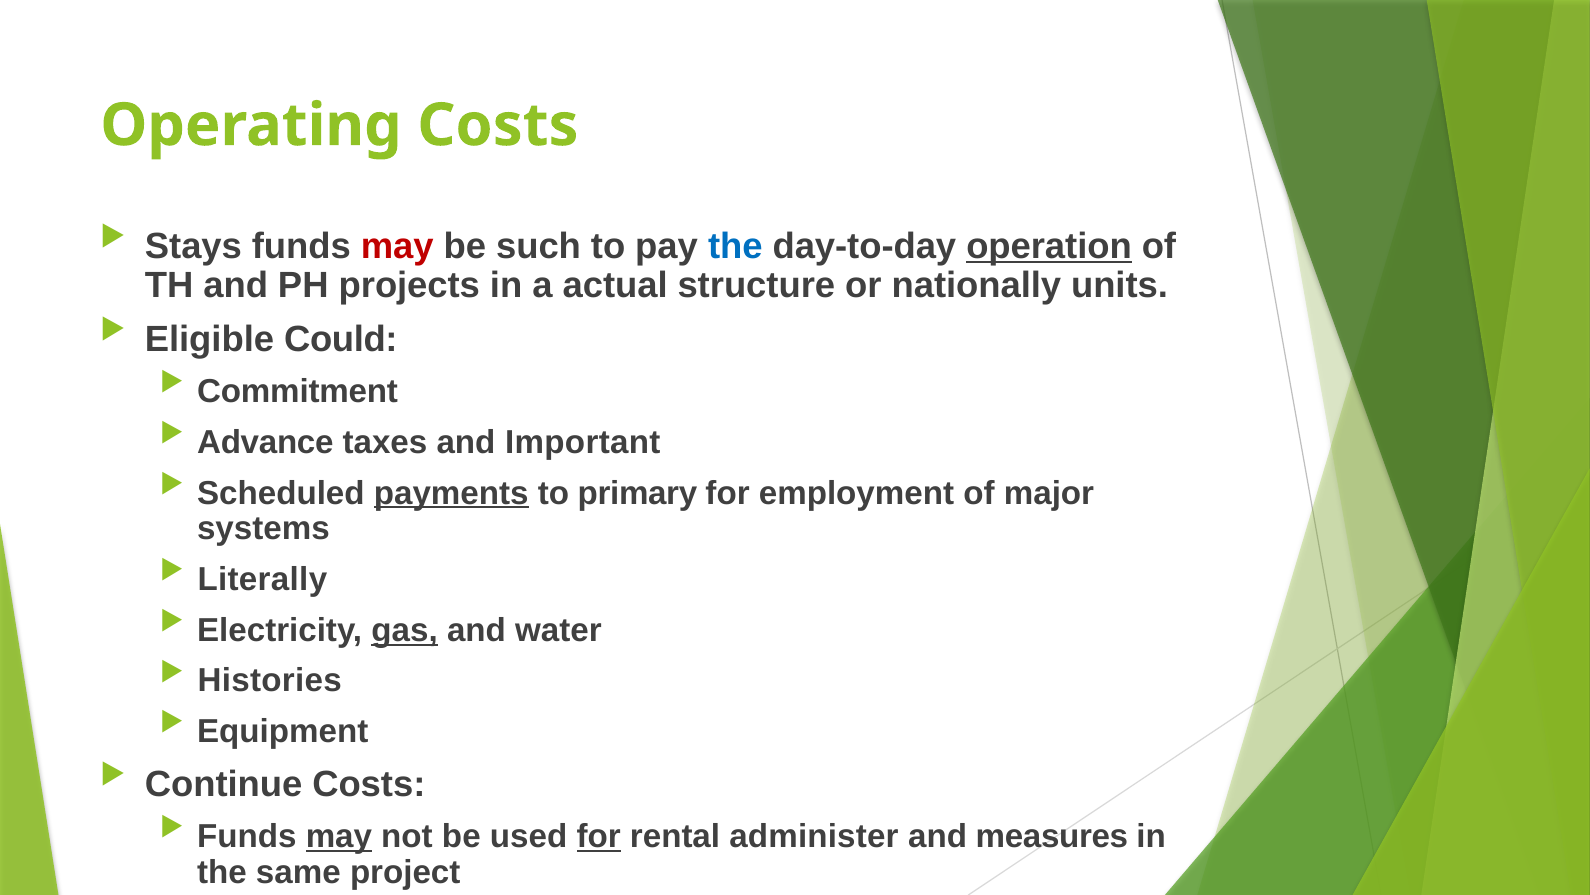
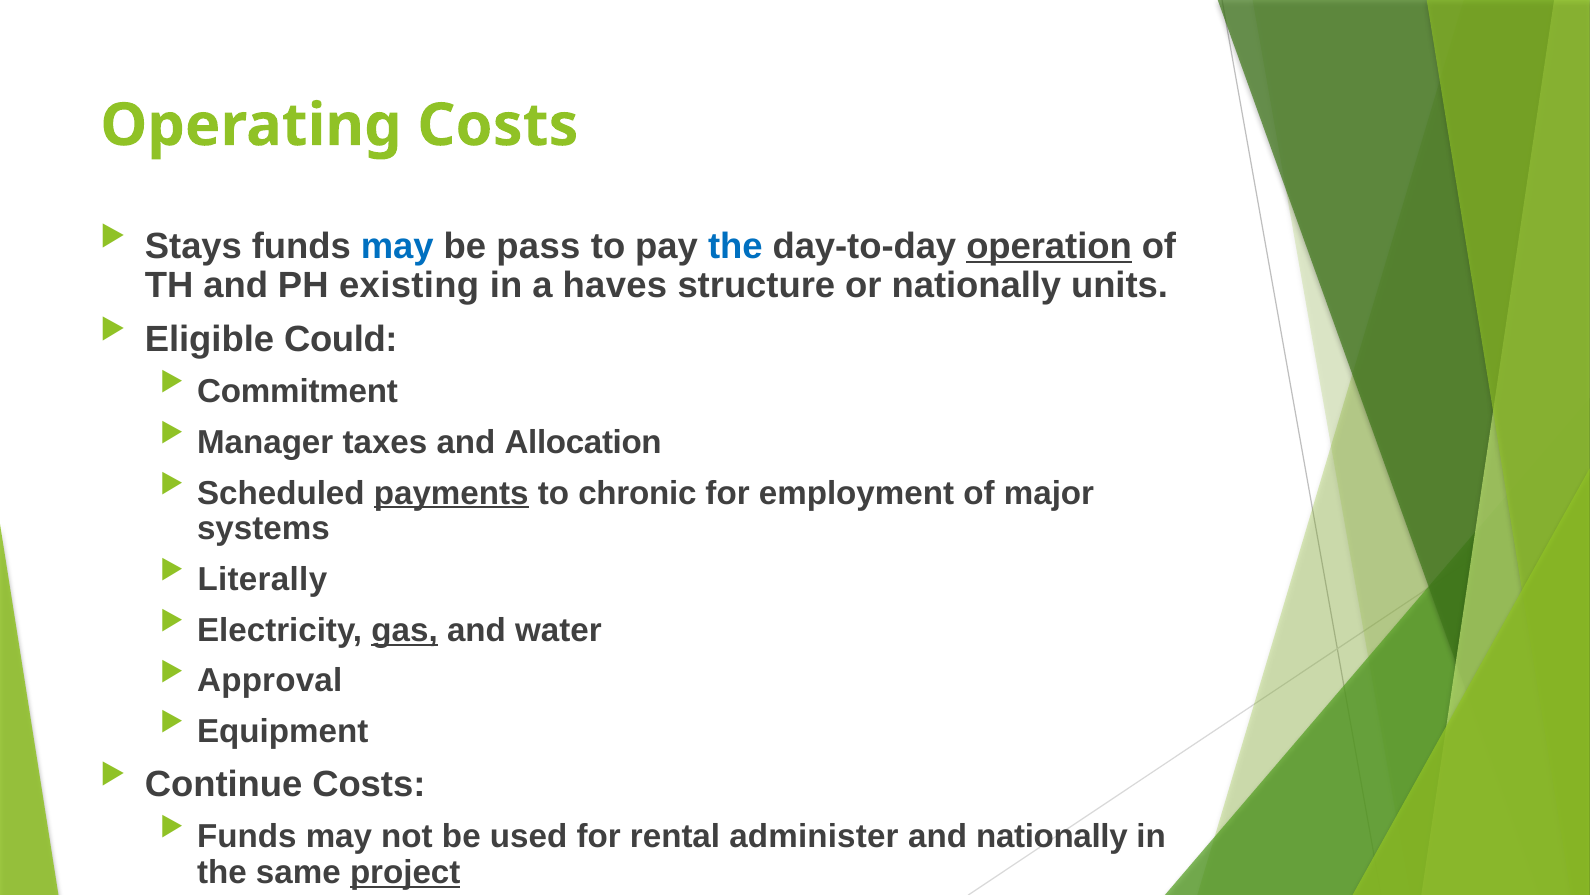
may at (397, 246) colour: red -> blue
such: such -> pass
projects: projects -> existing
actual: actual -> haves
Advance: Advance -> Manager
Important: Important -> Allocation
primary: primary -> chronic
Histories: Histories -> Approval
may at (339, 836) underline: present -> none
for at (599, 836) underline: present -> none
and measures: measures -> nationally
project underline: none -> present
